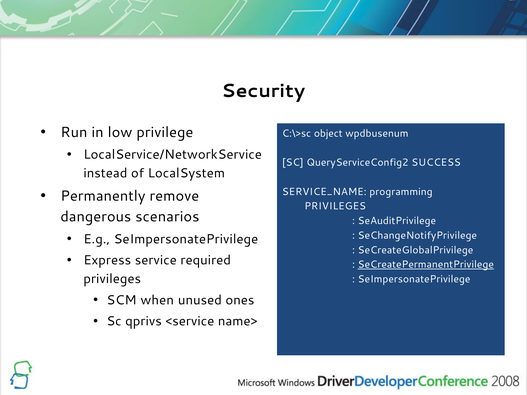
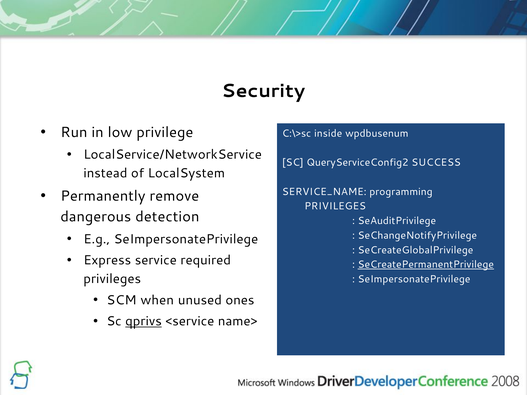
object: object -> inside
scenarios: scenarios -> detection
qprivs underline: none -> present
